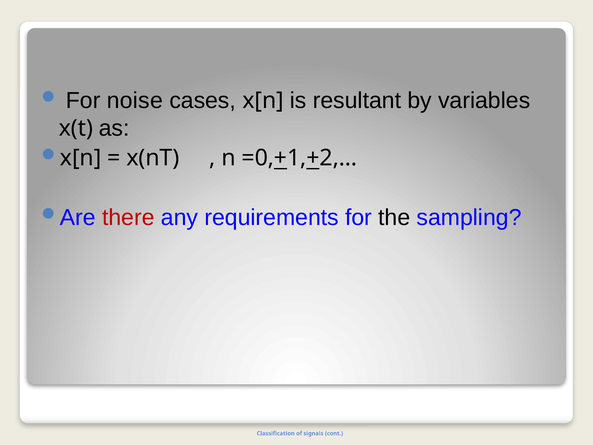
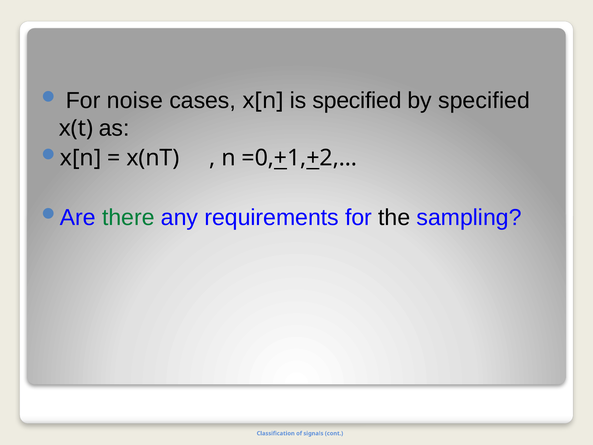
is resultant: resultant -> specified
by variables: variables -> specified
there colour: red -> green
